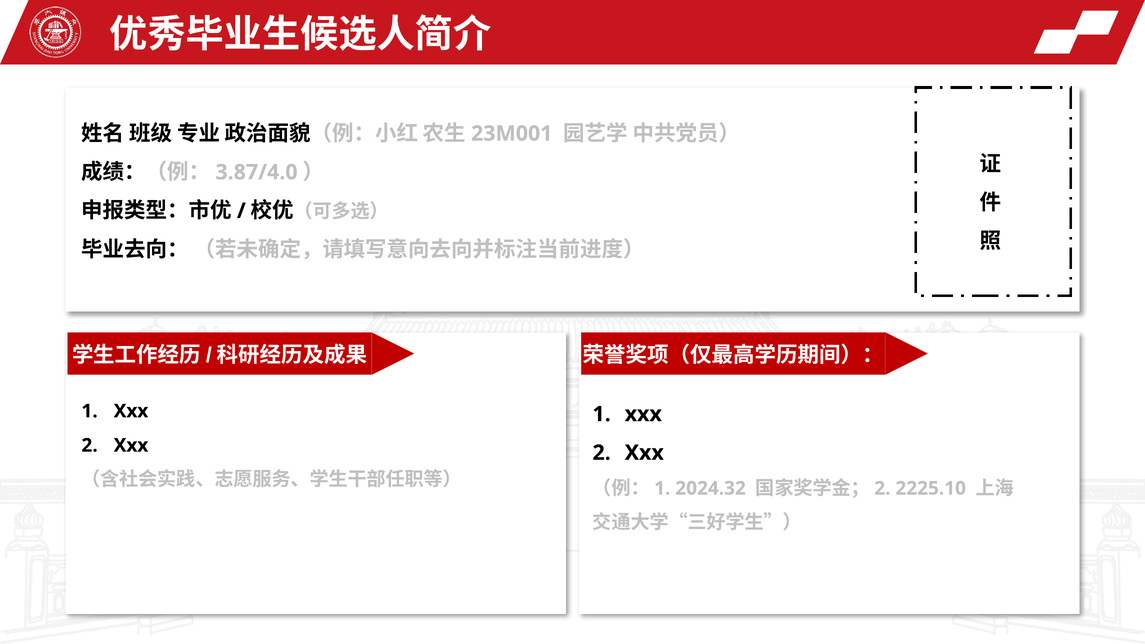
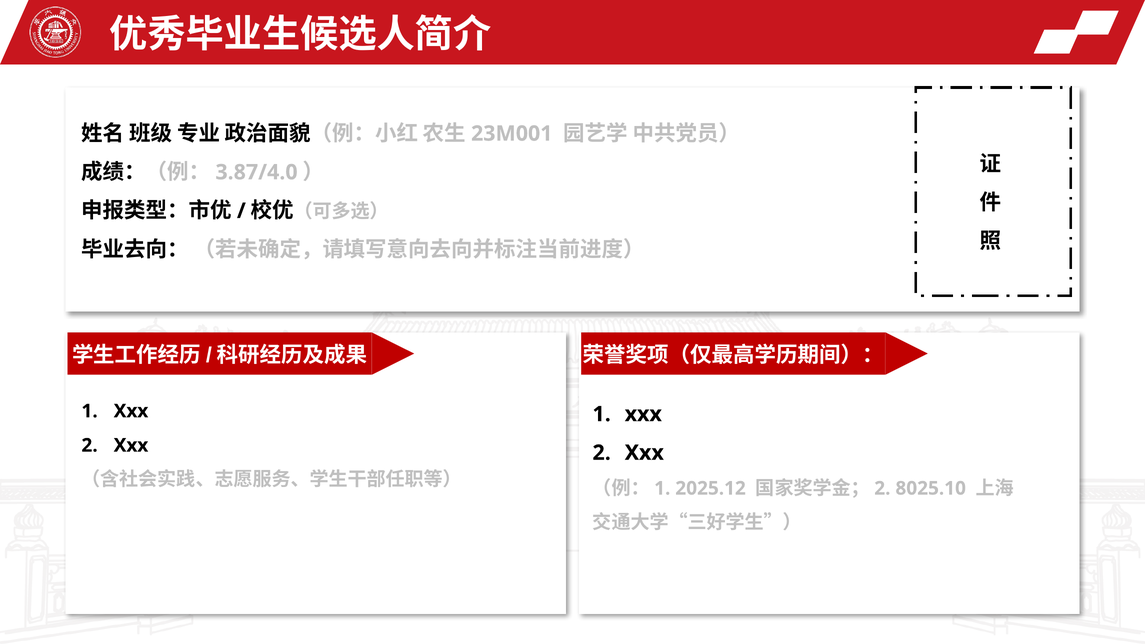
2024.32: 2024.32 -> 2025.12
2225.10: 2225.10 -> 8025.10
